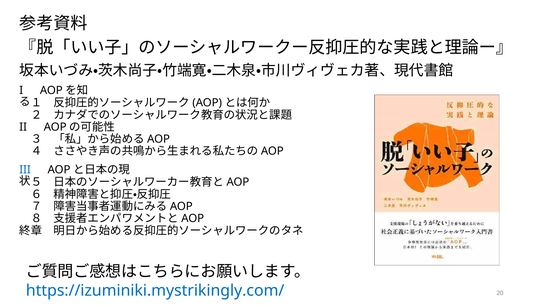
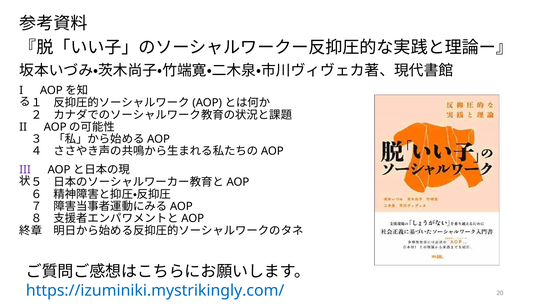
III colour: blue -> purple
